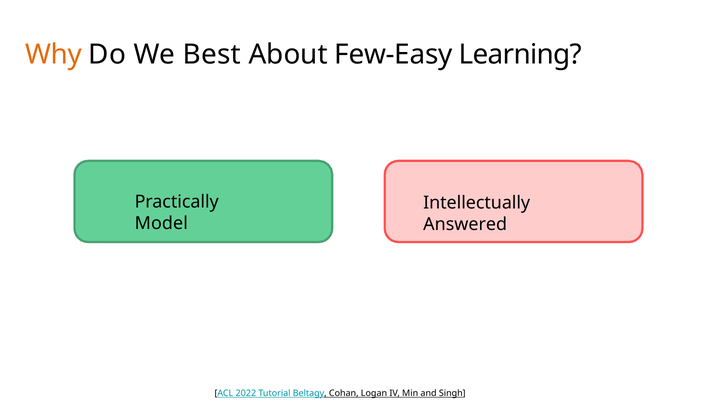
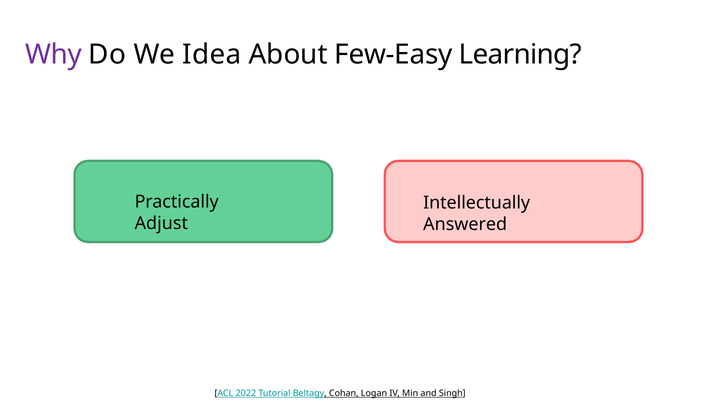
Why colour: orange -> purple
Best: Best -> Idea
Model: Model -> Adjust
